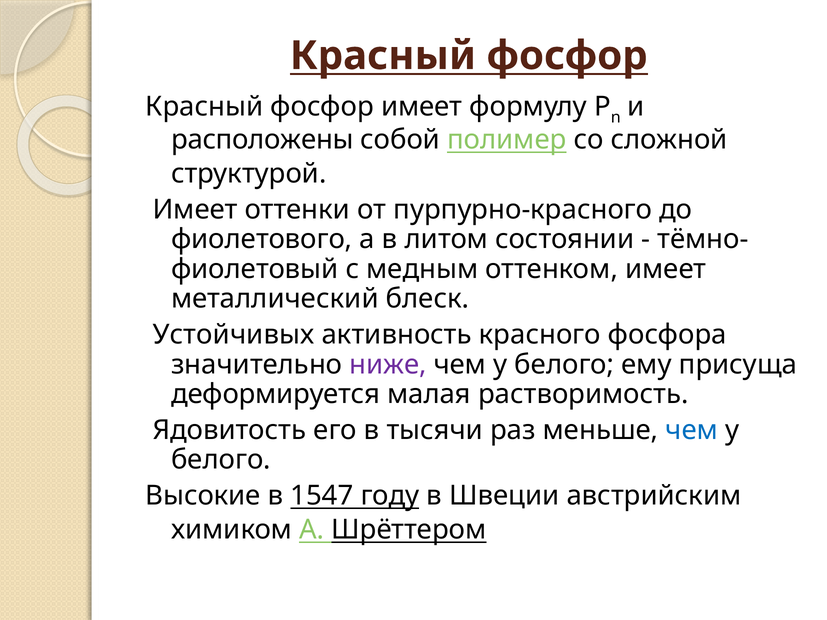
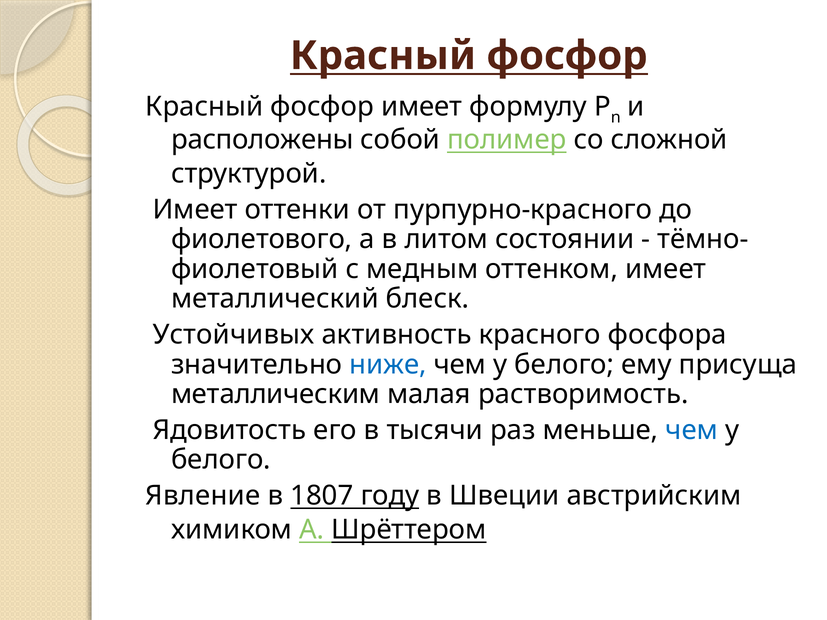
ниже colour: purple -> blue
деформируется: деформируется -> металлическим
Высокие: Высокие -> Явление
1547: 1547 -> 1807
